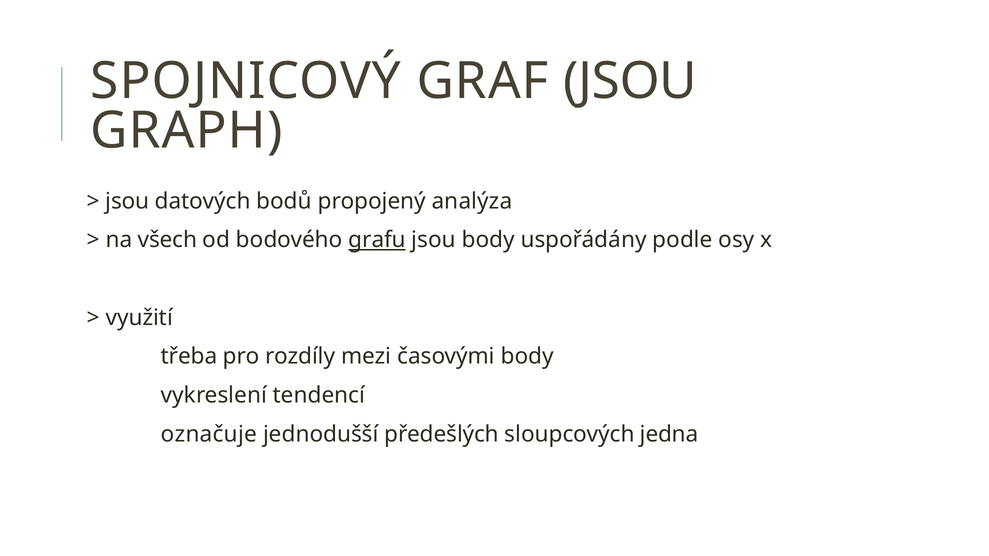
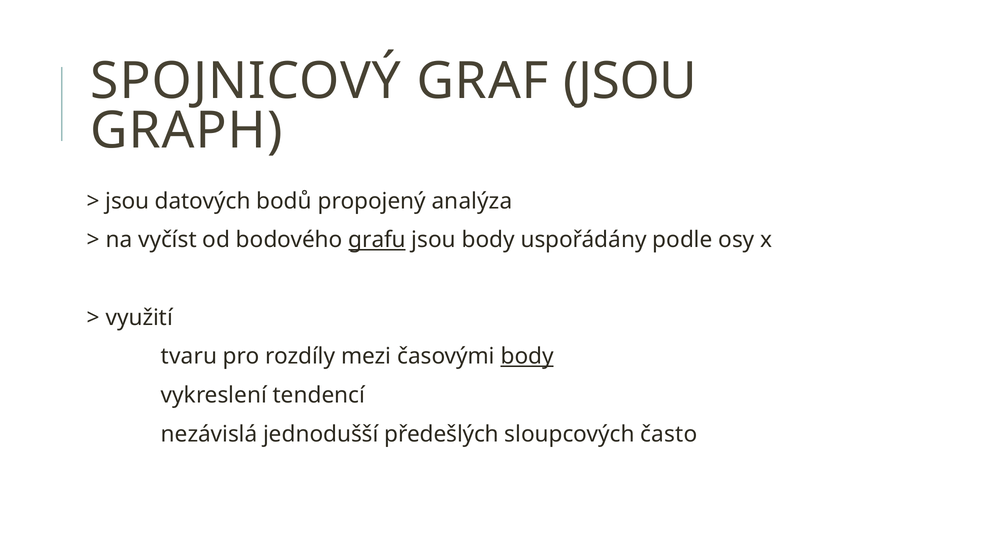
všech: všech -> vyčíst
třeba: třeba -> tvaru
body at (527, 357) underline: none -> present
označuje: označuje -> nezávislá
jedna: jedna -> často
